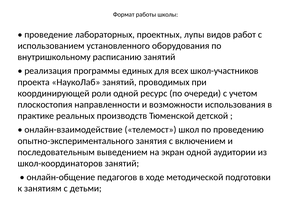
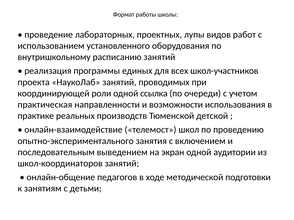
ресурс: ресурс -> ссылка
плоскостопия: плоскостопия -> практическая
